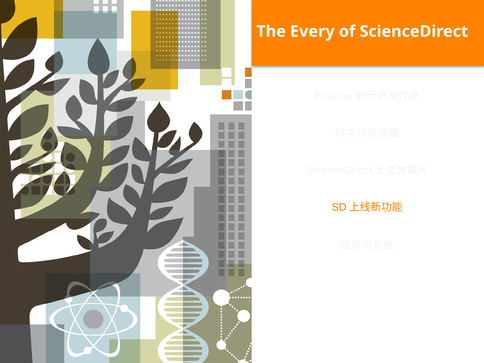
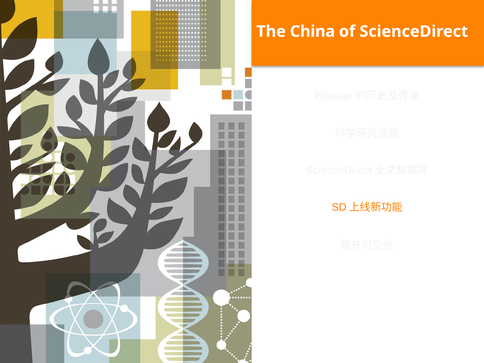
Every: Every -> China
